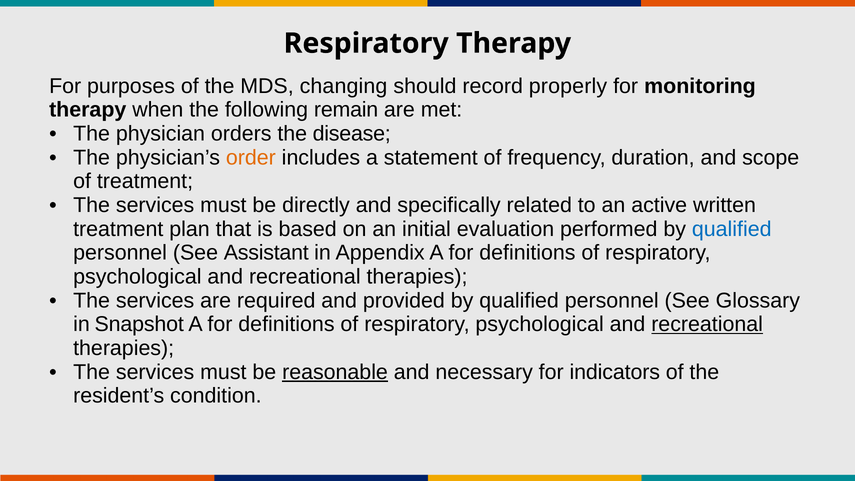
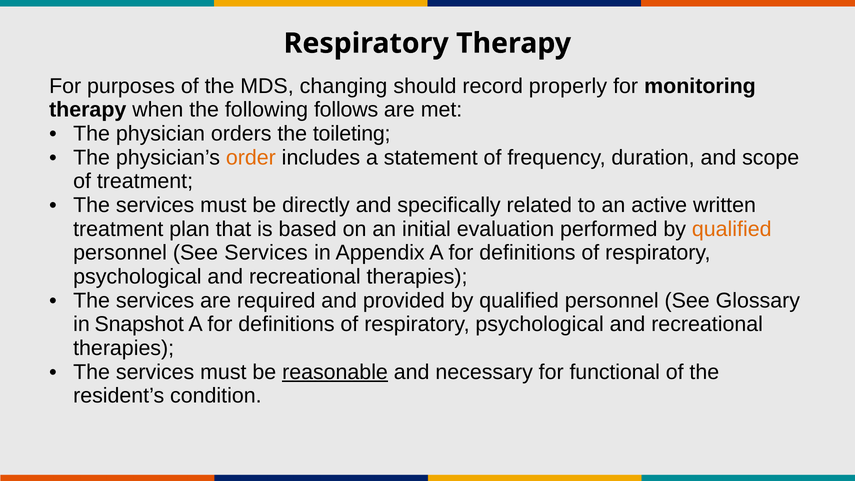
remain: remain -> follows
disease: disease -> toileting
qualified at (732, 229) colour: blue -> orange
See Assistant: Assistant -> Services
recreational at (707, 324) underline: present -> none
indicators: indicators -> functional
